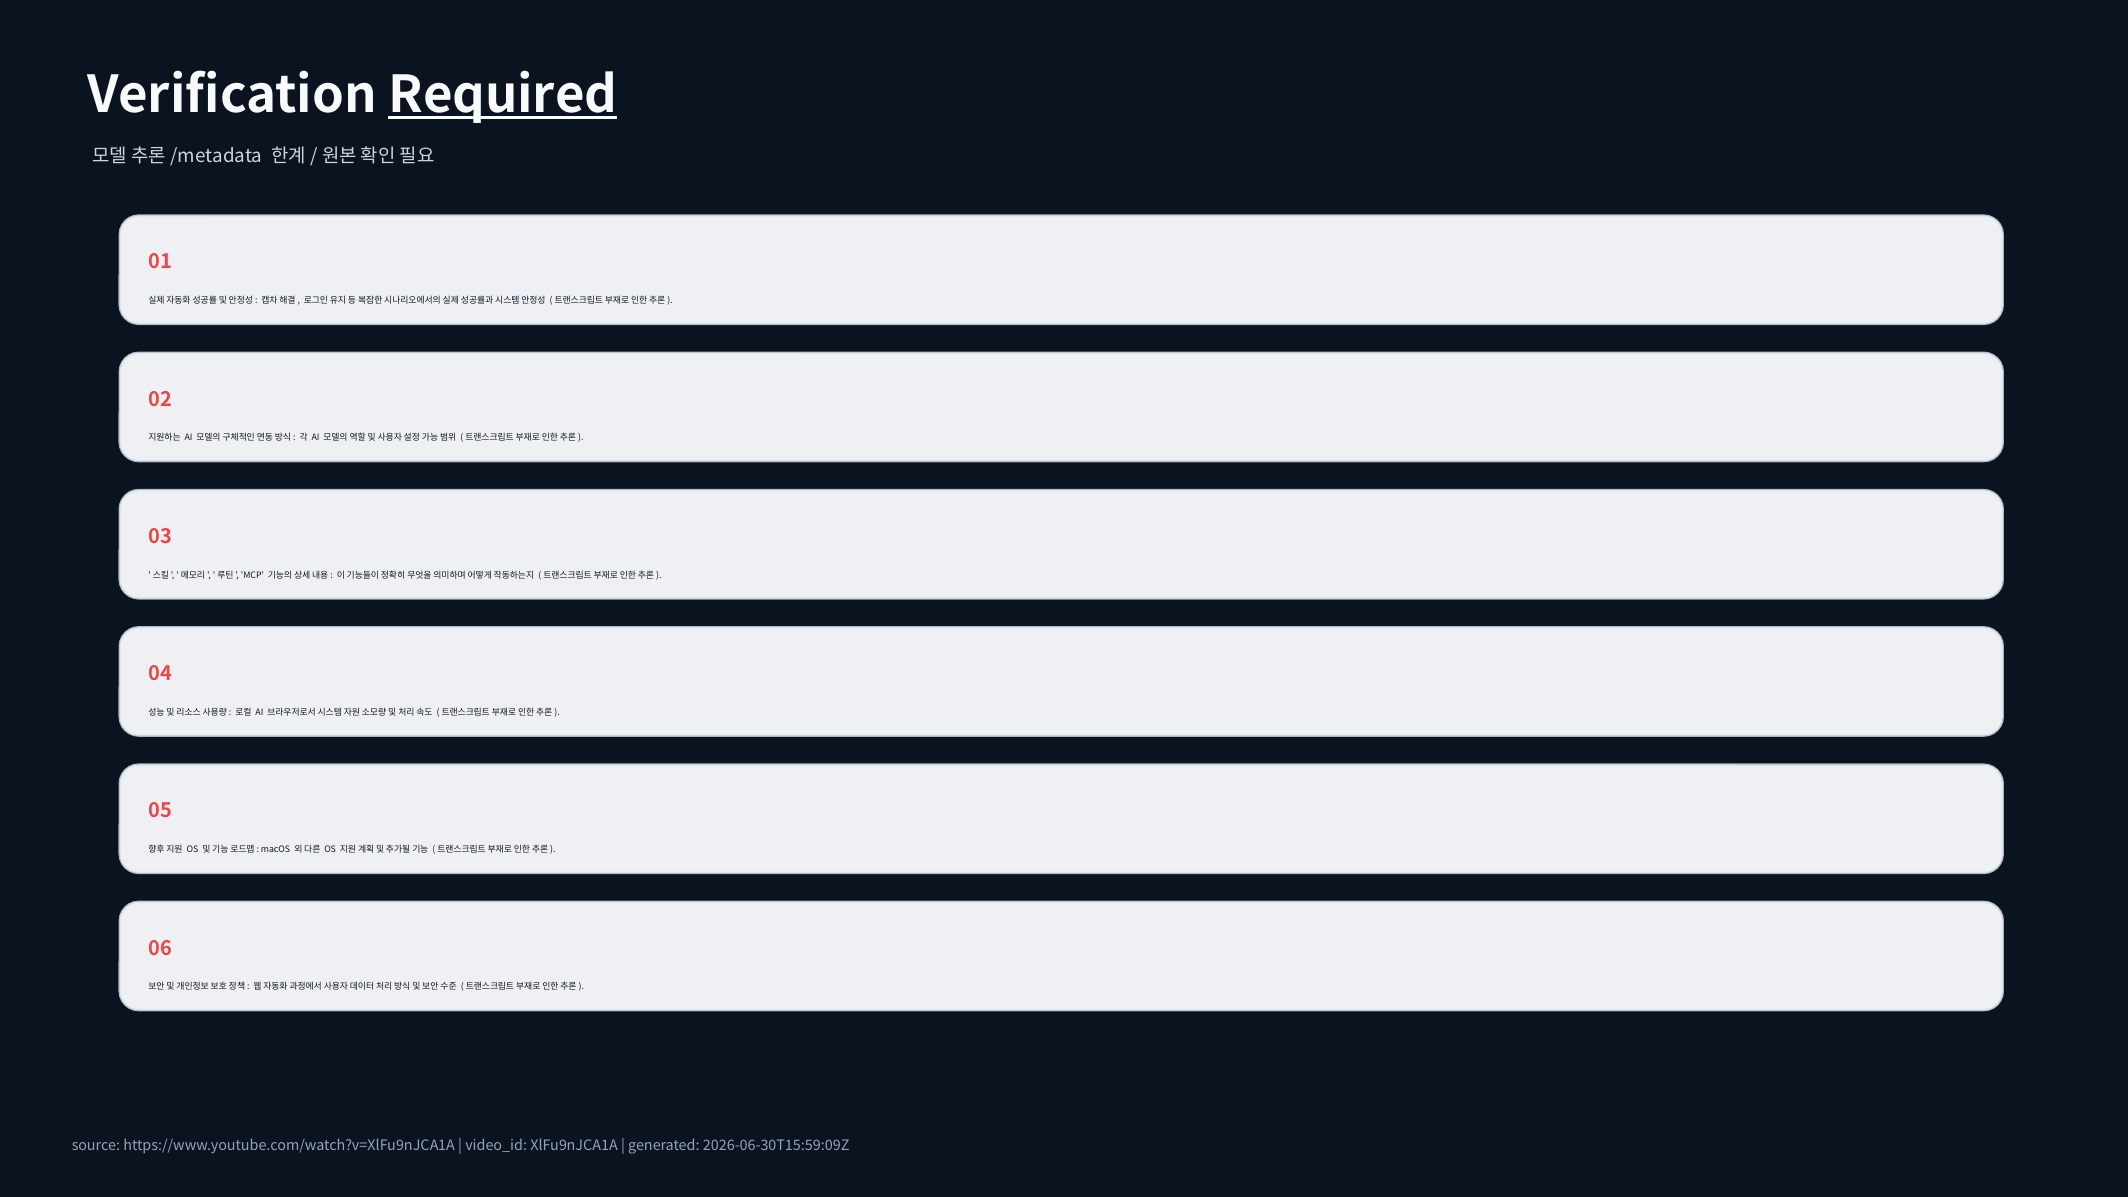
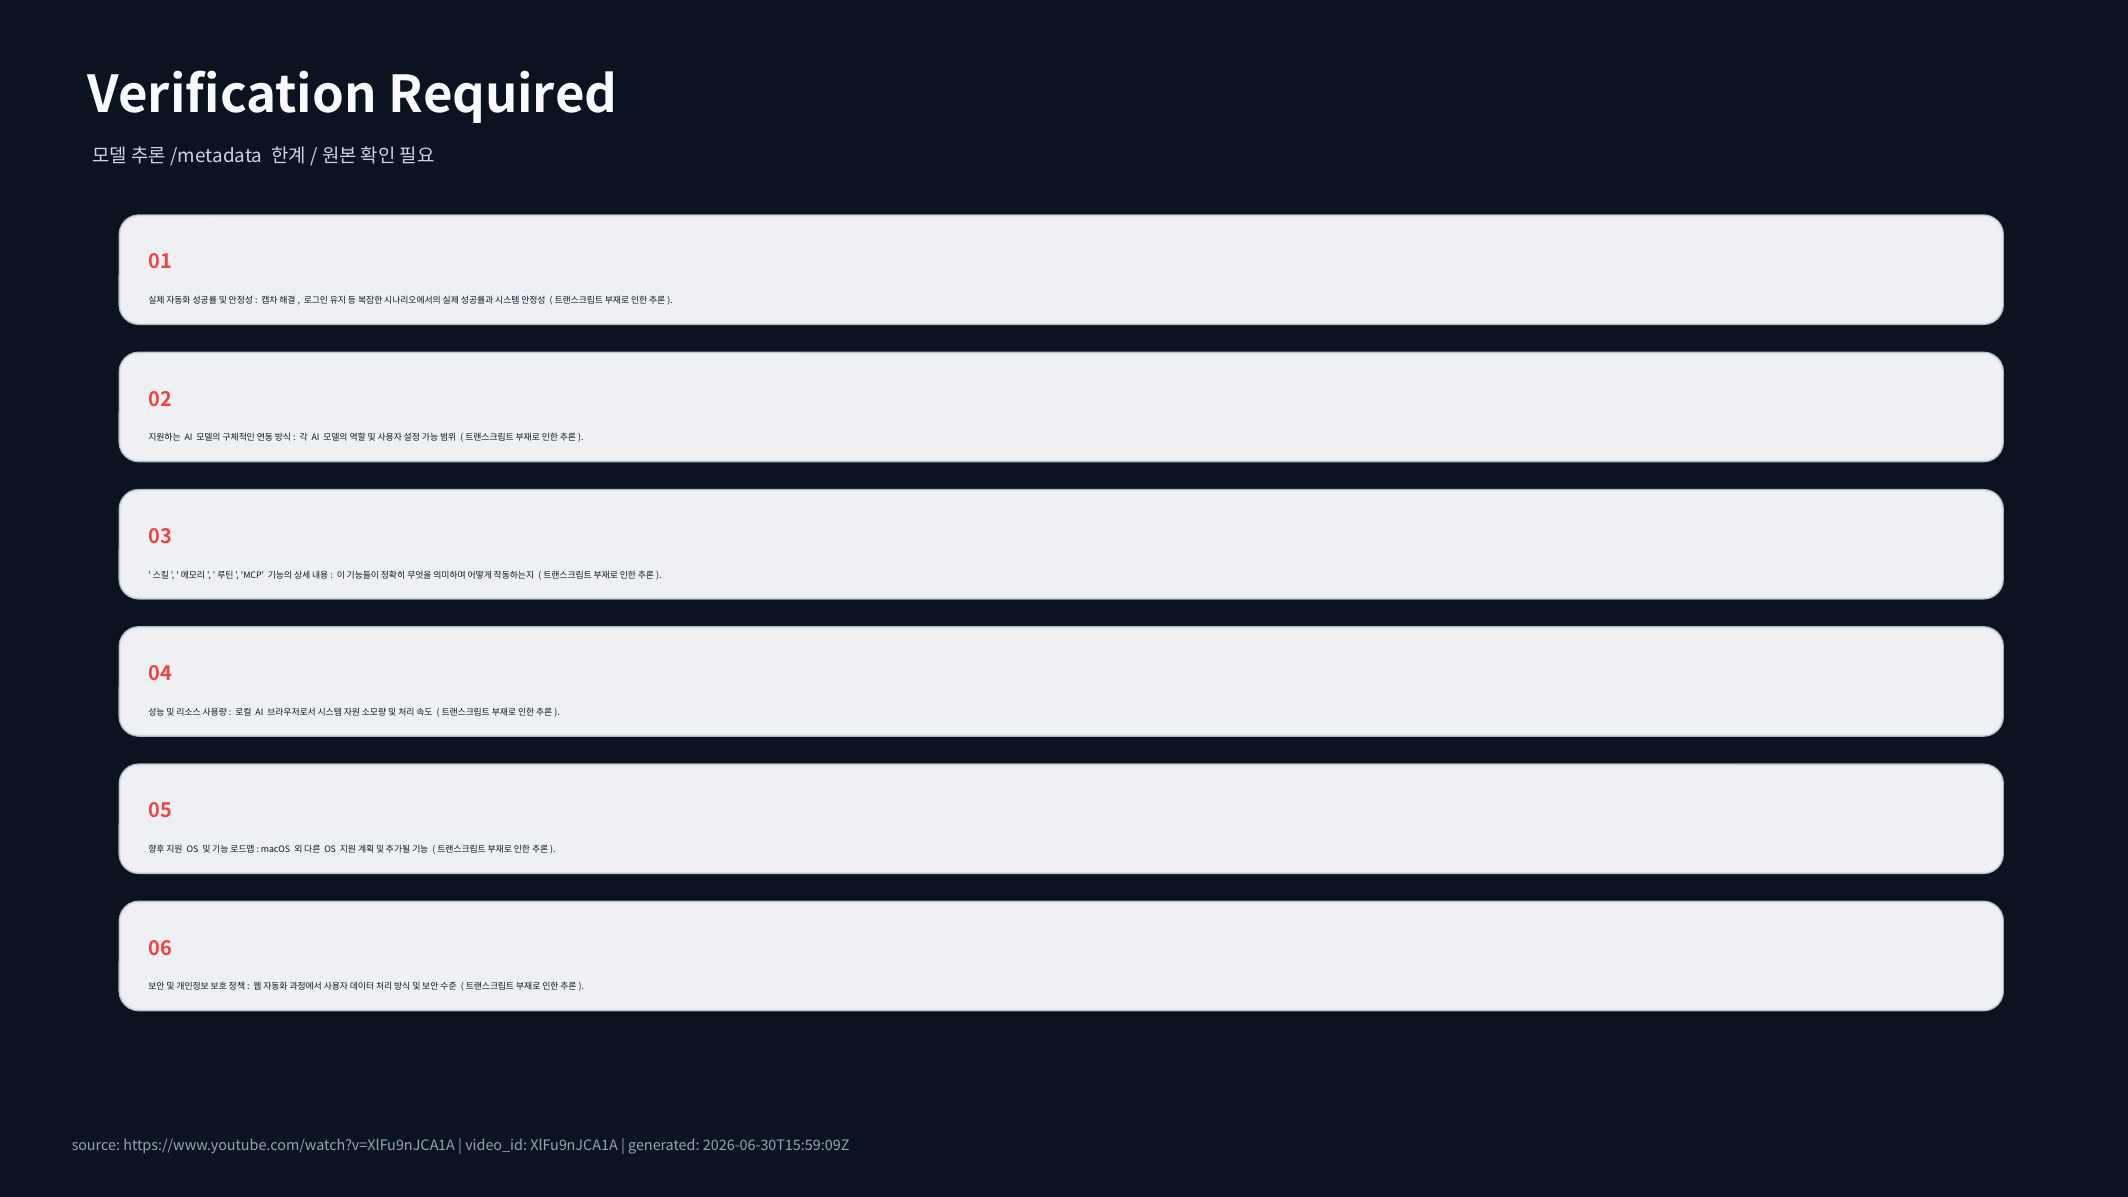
Required underline: present -> none
